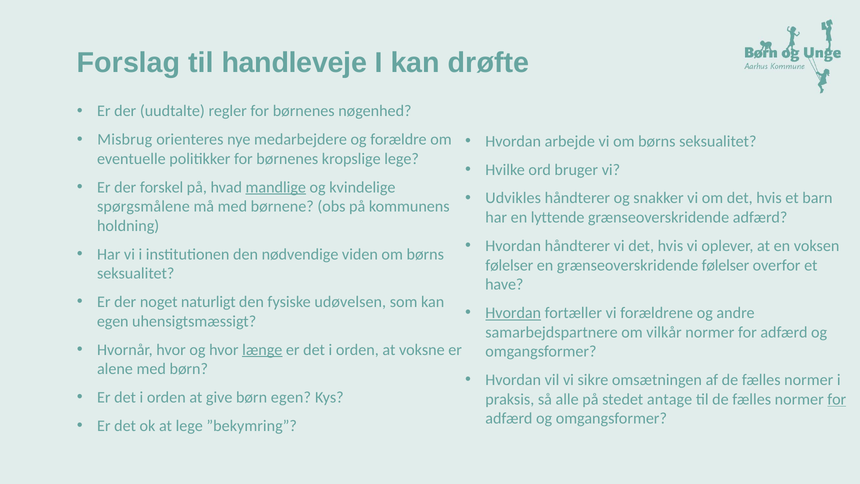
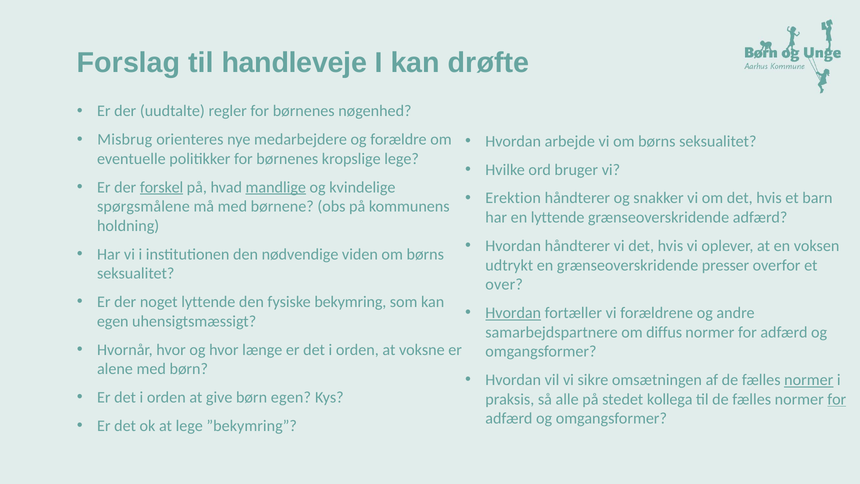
forskel underline: none -> present
Udvikles: Udvikles -> Erektion
følelser at (509, 265): følelser -> udtrykt
grænseoverskridende følelser: følelser -> presser
have: have -> over
noget naturligt: naturligt -> lyttende
udøvelsen: udøvelsen -> bekymring
vilkår: vilkår -> diffus
længe underline: present -> none
normer at (809, 380) underline: none -> present
antage: antage -> kollega
